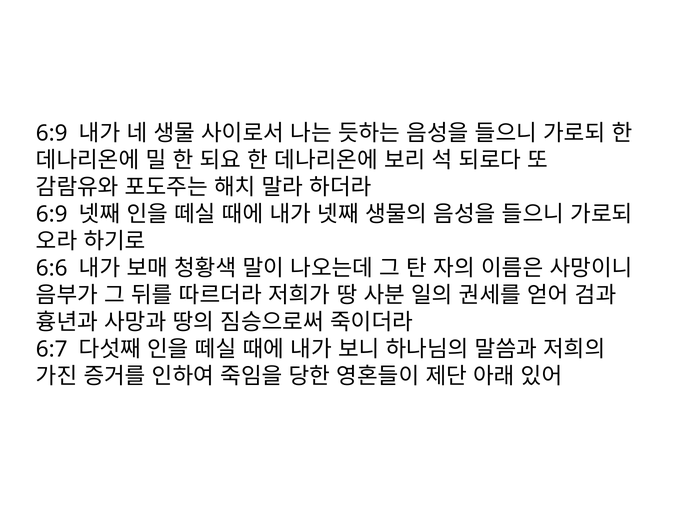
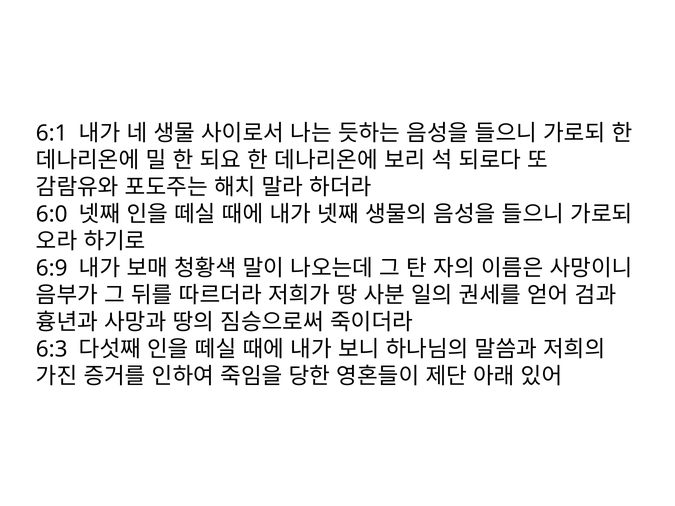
6:9 at (52, 133): 6:9 -> 6:1
6:9 at (52, 214): 6:9 -> 6:0
6:6: 6:6 -> 6:9
6:7: 6:7 -> 6:3
